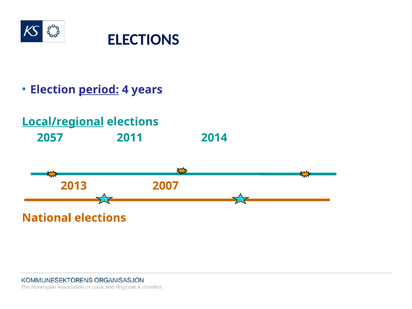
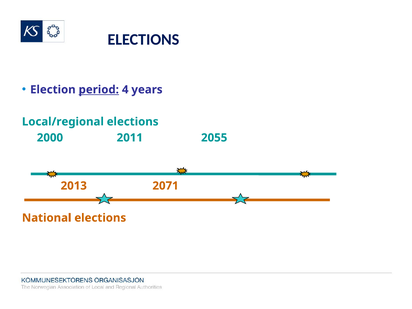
Local/regional underline: present -> none
2057: 2057 -> 2000
2014: 2014 -> 2055
2007: 2007 -> 2071
